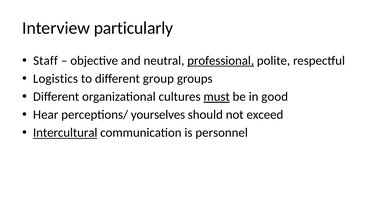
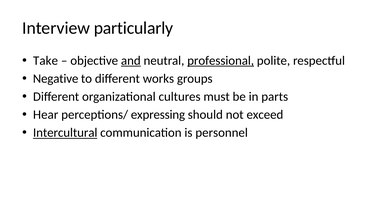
Staff: Staff -> Take
and underline: none -> present
Logistics: Logistics -> Negative
group: group -> works
must underline: present -> none
good: good -> parts
yourselves: yourselves -> expressing
